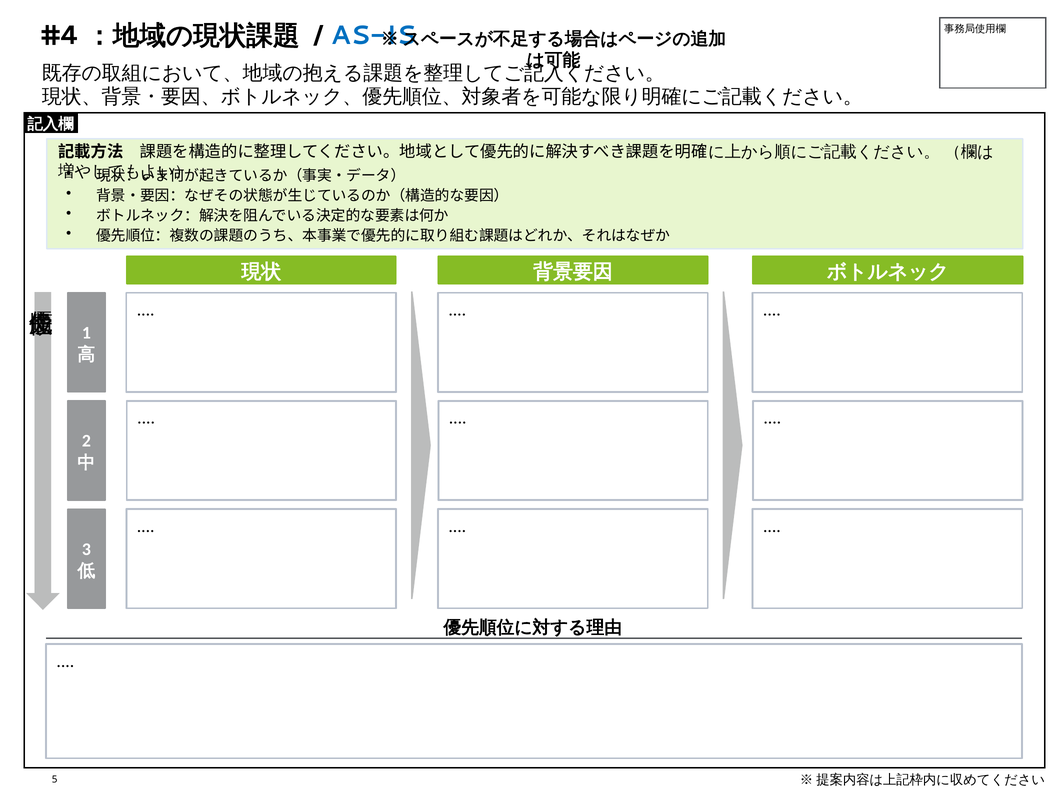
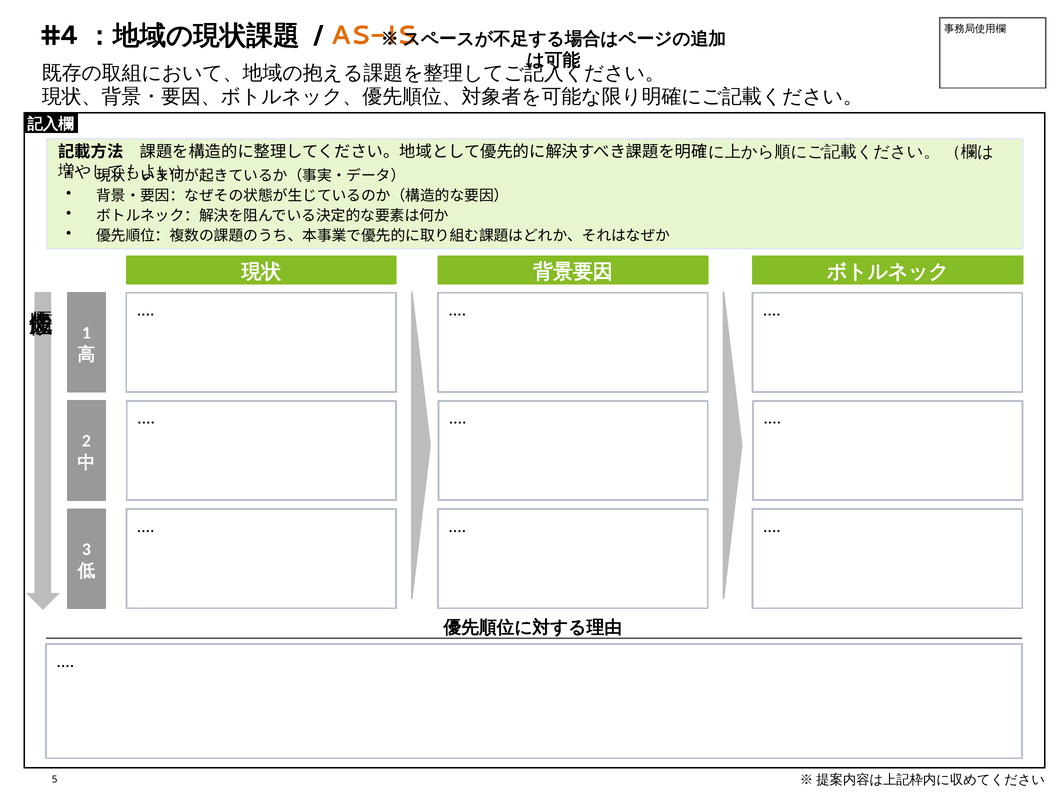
AS-IS colour: blue -> orange
